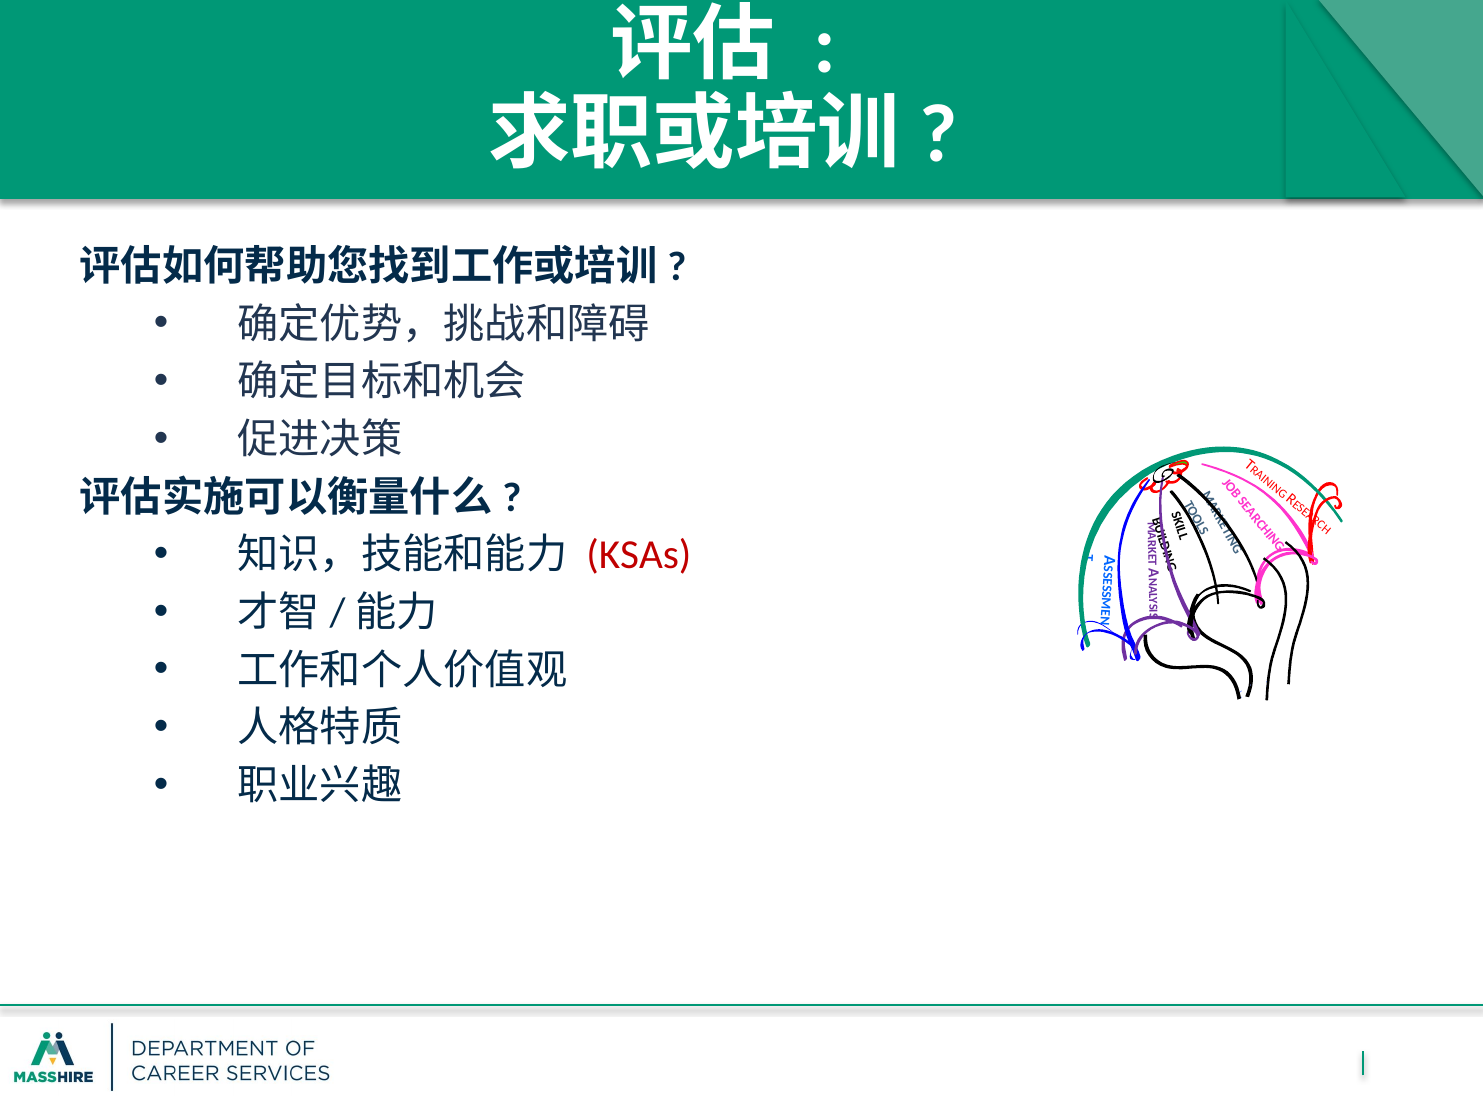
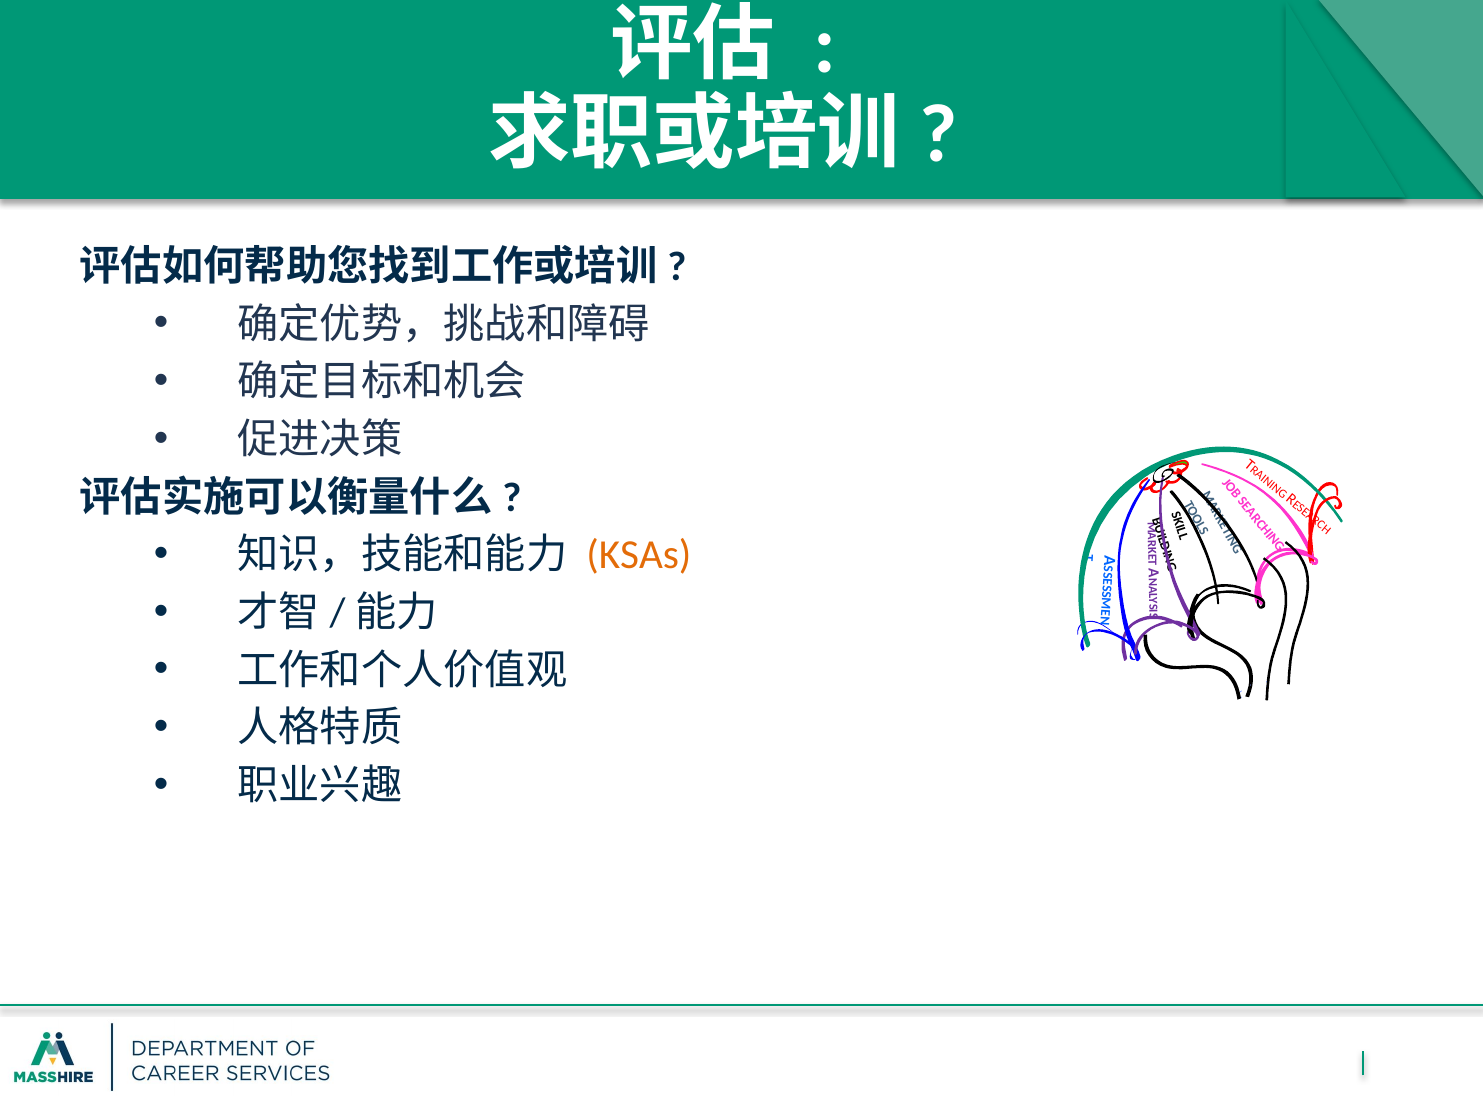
KSAs colour: red -> orange
